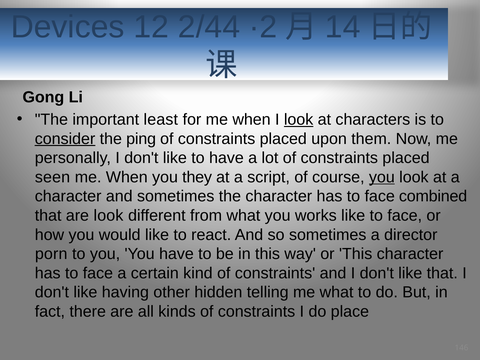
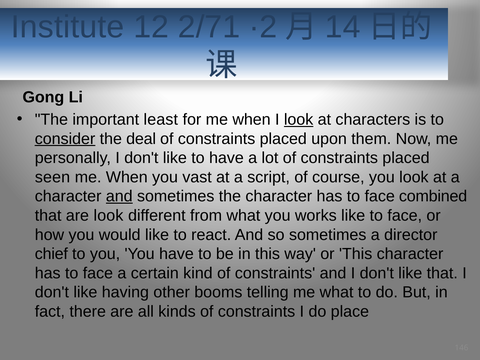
Devices: Devices -> Institute
2/44: 2/44 -> 2/71
ping: ping -> deal
they: they -> vast
you at (382, 177) underline: present -> none
and at (119, 196) underline: none -> present
porn: porn -> chief
hidden: hidden -> booms
